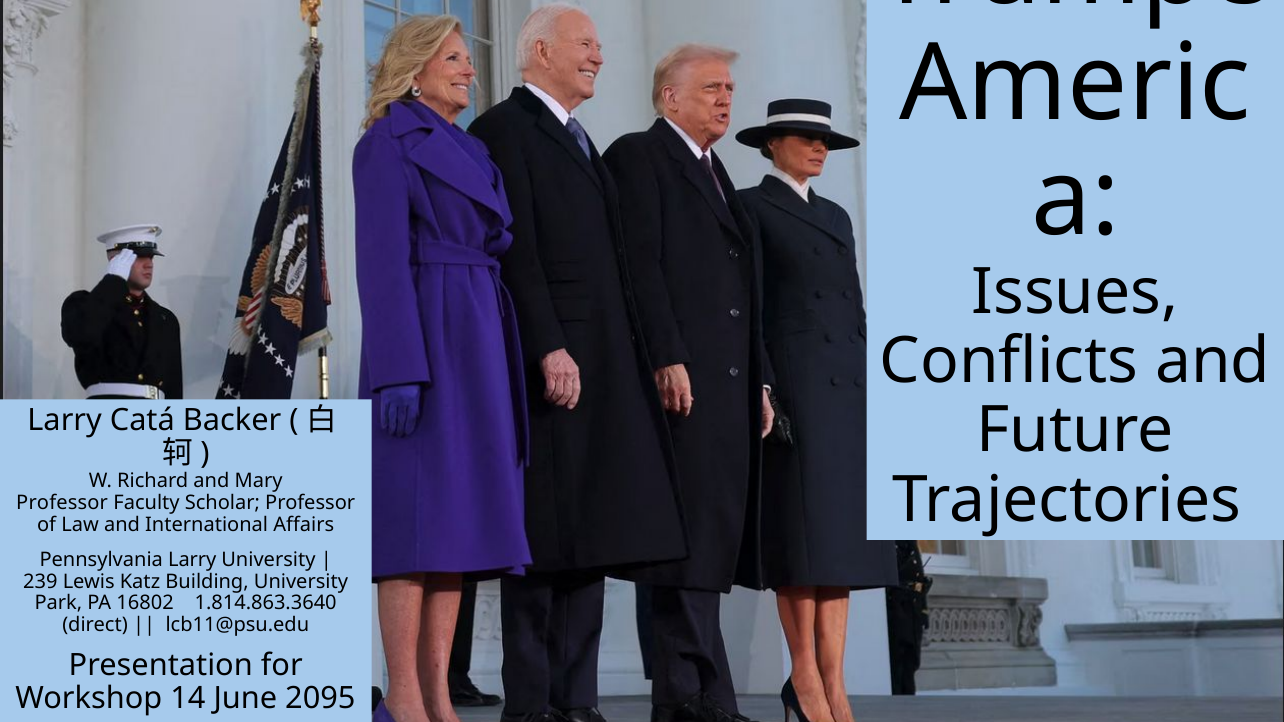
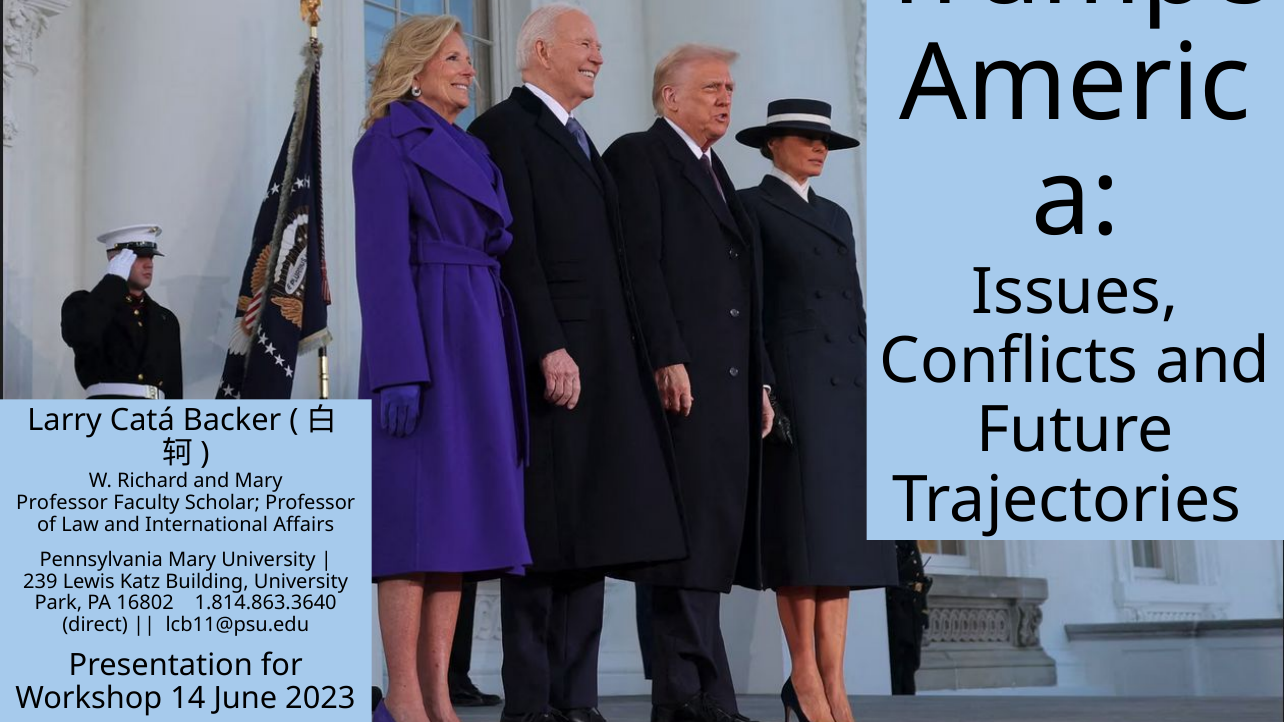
Pennsylvania Larry: Larry -> Mary
2095: 2095 -> 2023
